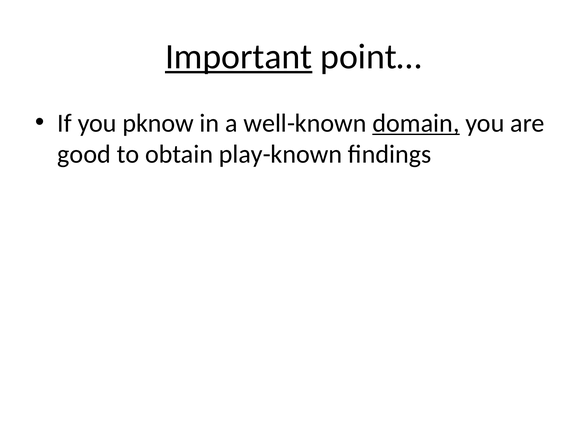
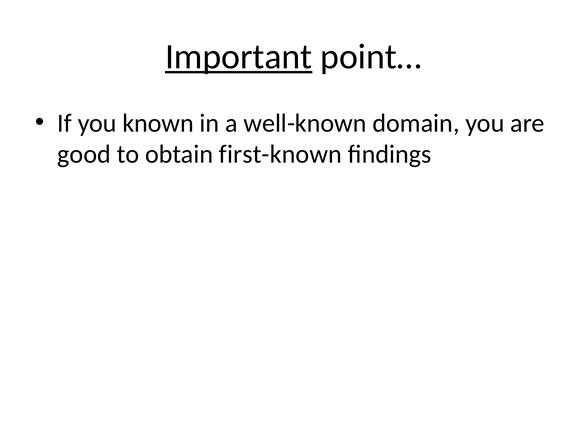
pknow: pknow -> known
domain underline: present -> none
play-known: play-known -> first-known
